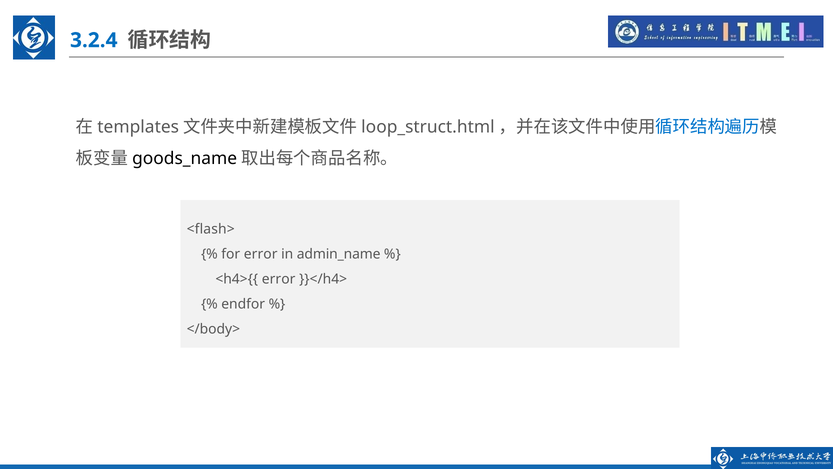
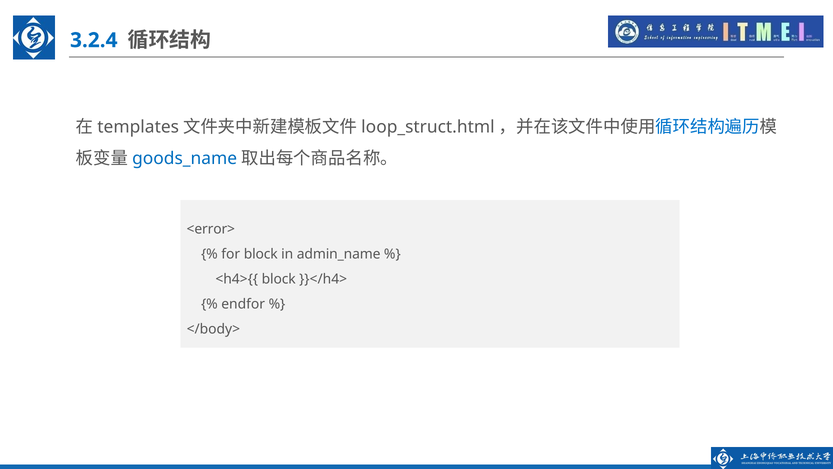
goods_name colour: black -> blue
<flash>: <flash> -> <error>
for error: error -> block
<h4>{{ error: error -> block
